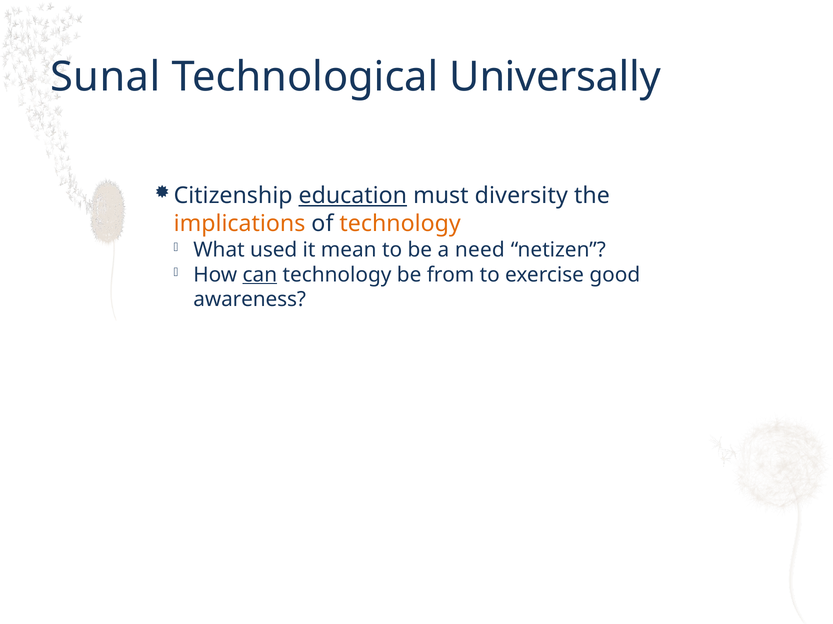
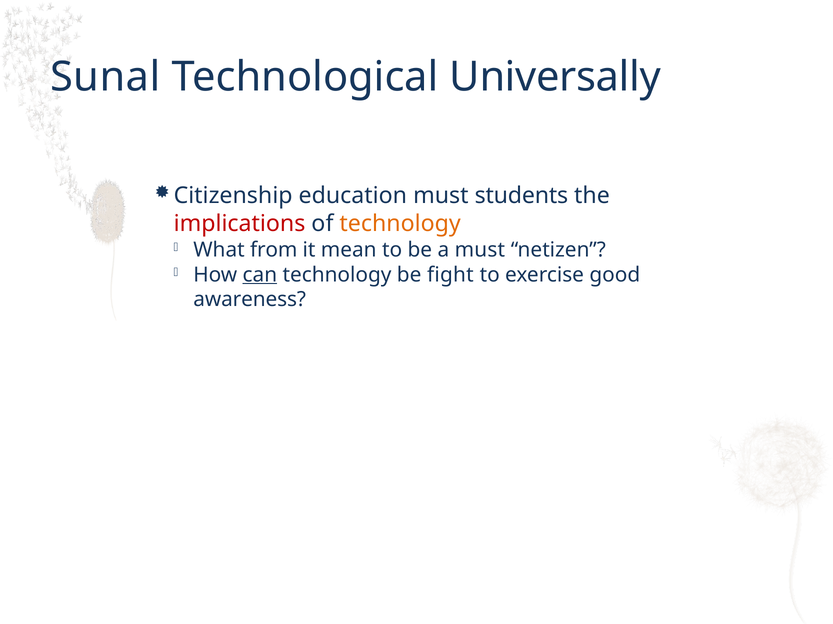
education underline: present -> none
diversity: diversity -> students
implications colour: orange -> red
used: used -> from
a need: need -> must
from: from -> fight
